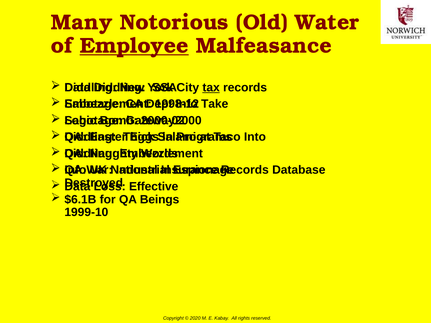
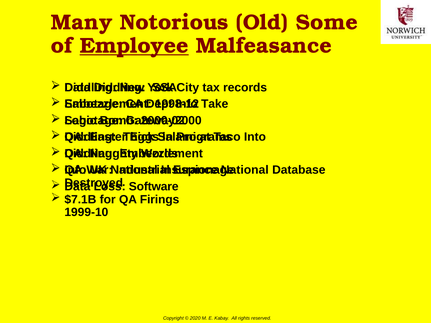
Water: Water -> Some
tax underline: present -> none
Records at (245, 170): Records -> National
Effective: Effective -> Software
$6.1B: $6.1B -> $7.1B
Beings: Beings -> Firings
